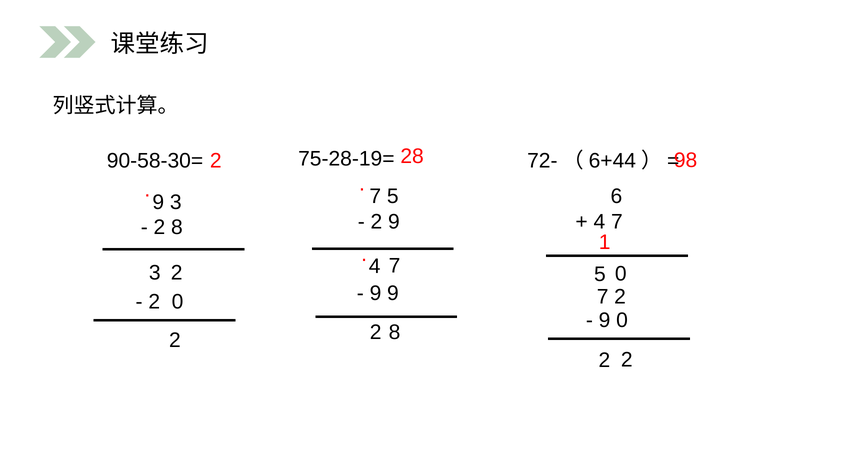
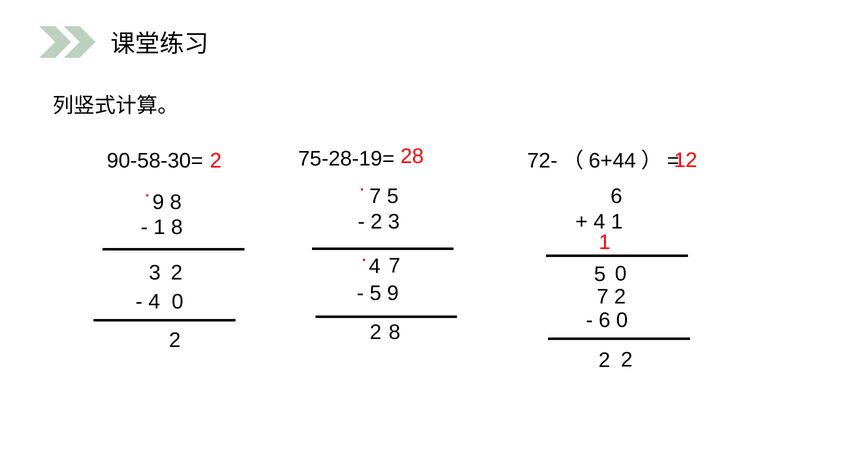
98: 98 -> 12
9 3: 3 -> 8
9 at (394, 222): 9 -> 3
7 at (617, 222): 7 -> 1
2 at (159, 227): 2 -> 1
9 at (375, 294): 9 -> 5
2 at (154, 302): 2 -> 4
9 at (605, 320): 9 -> 6
